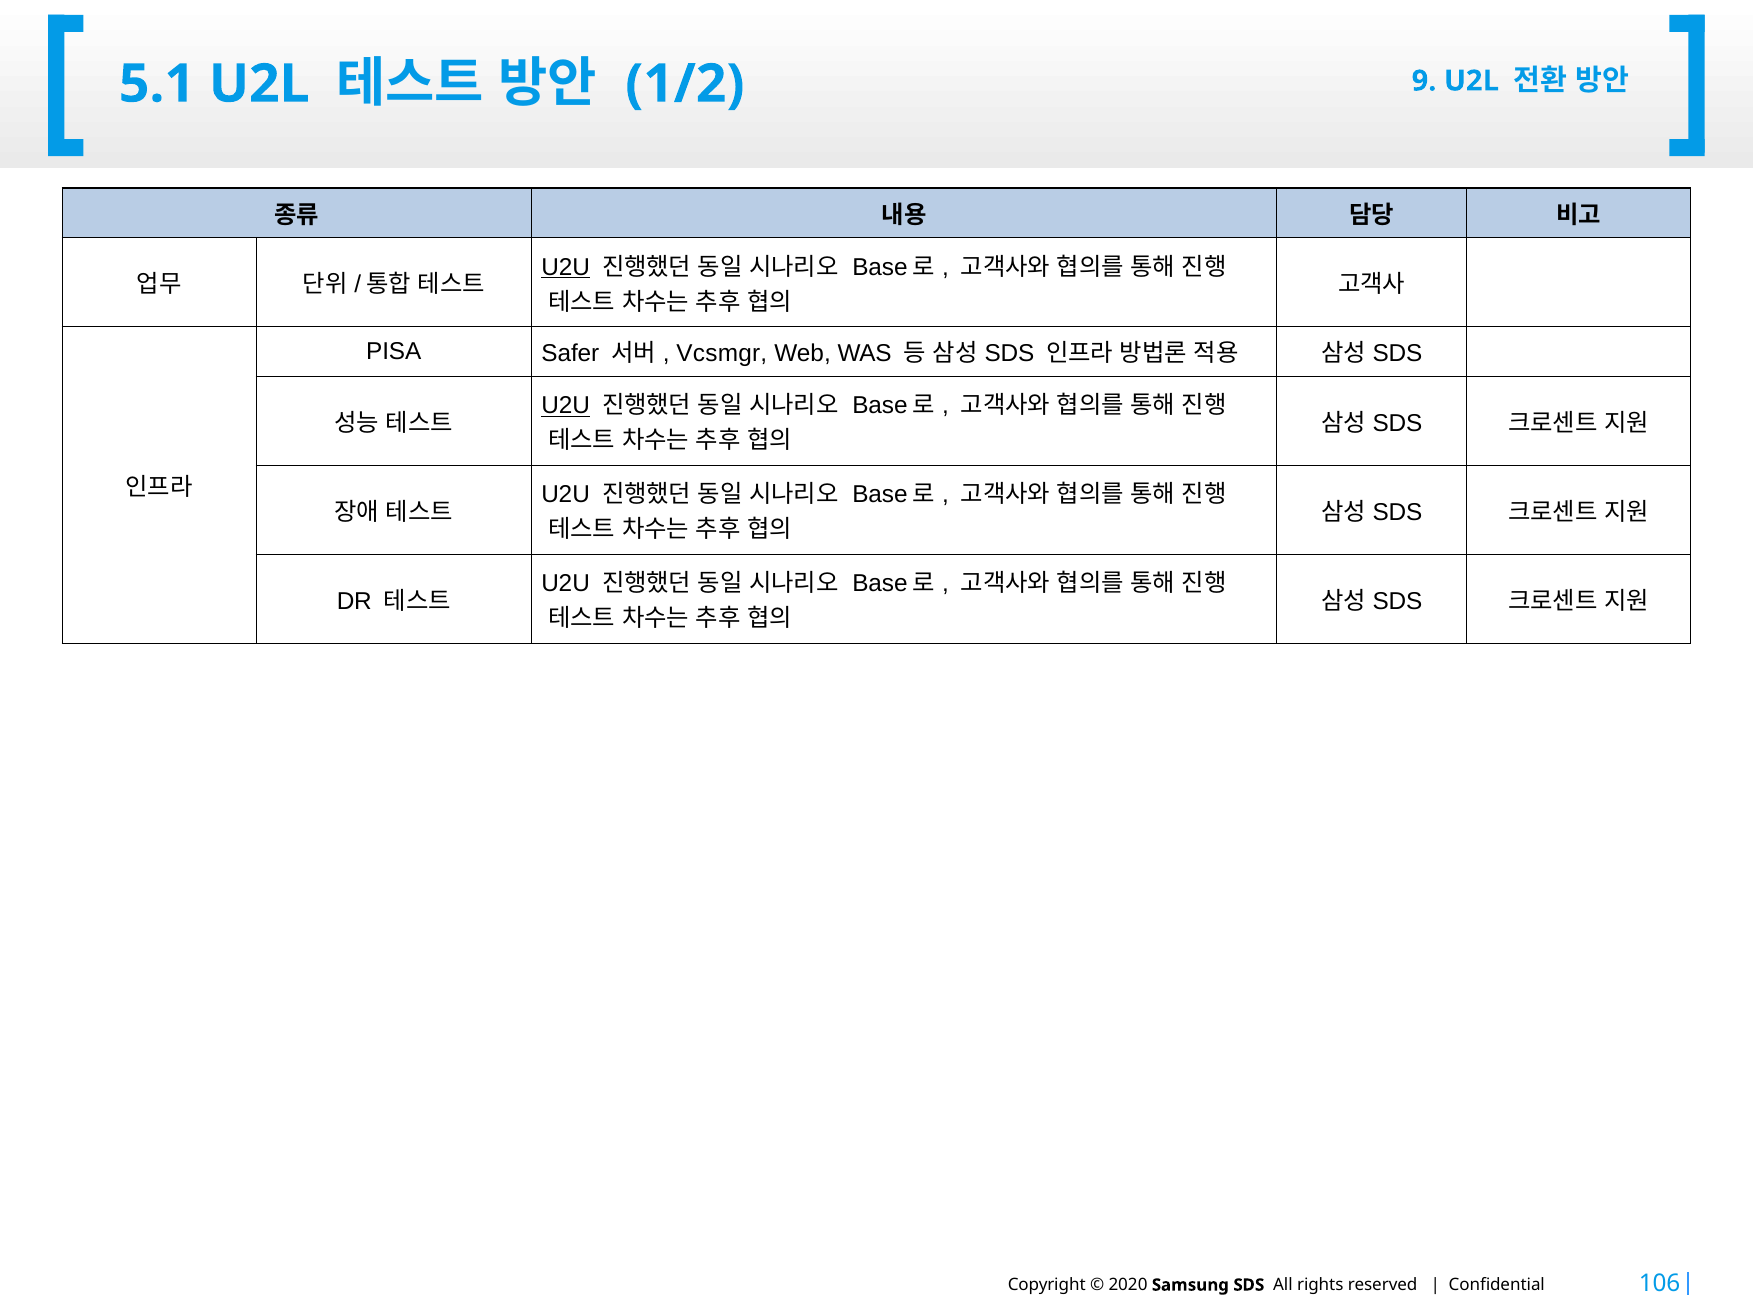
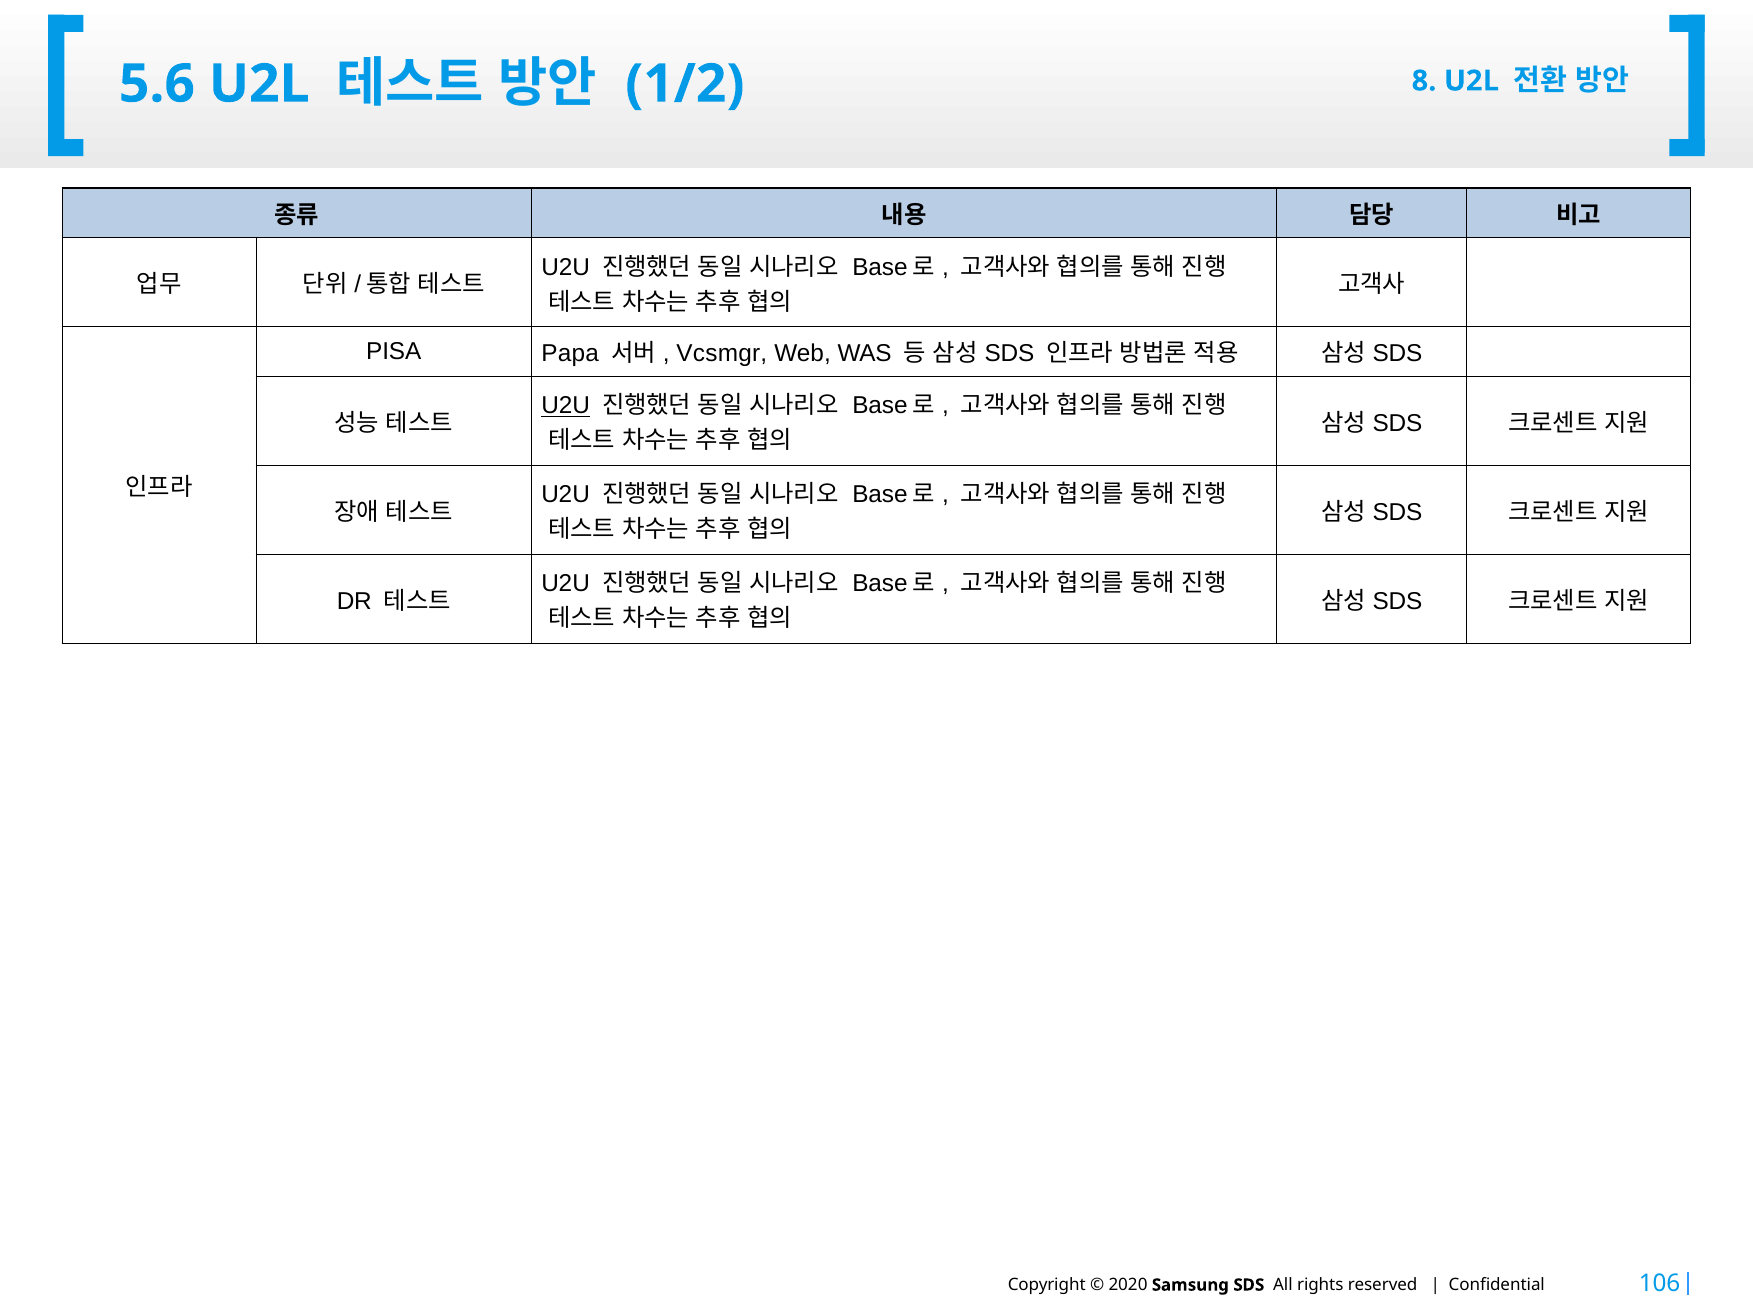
5.1: 5.1 -> 5.6
9: 9 -> 8
U2U at (566, 267) underline: present -> none
Safer: Safer -> Papa
